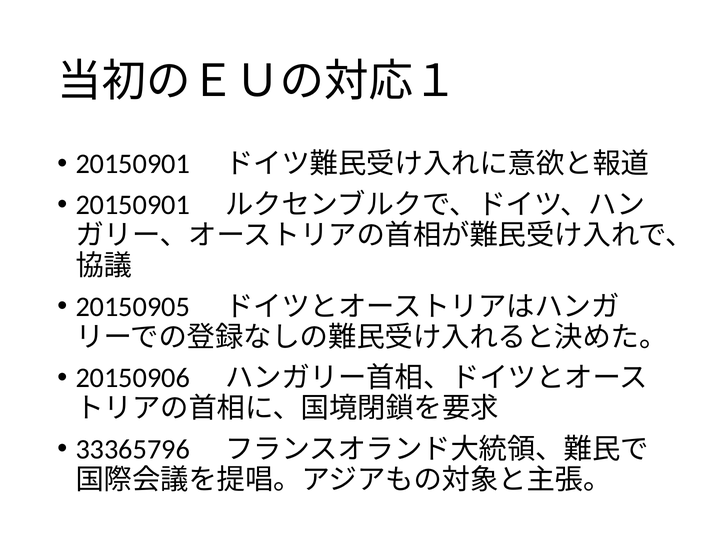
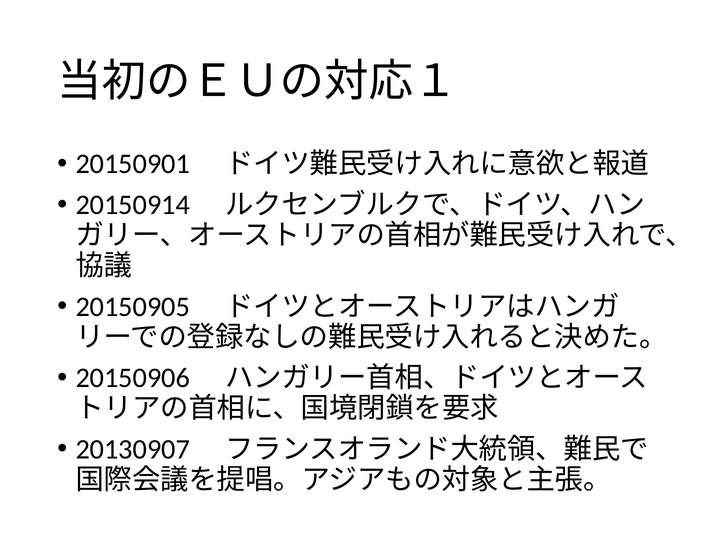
20150901 at (133, 205): 20150901 -> 20150914
33365796: 33365796 -> 20130907
